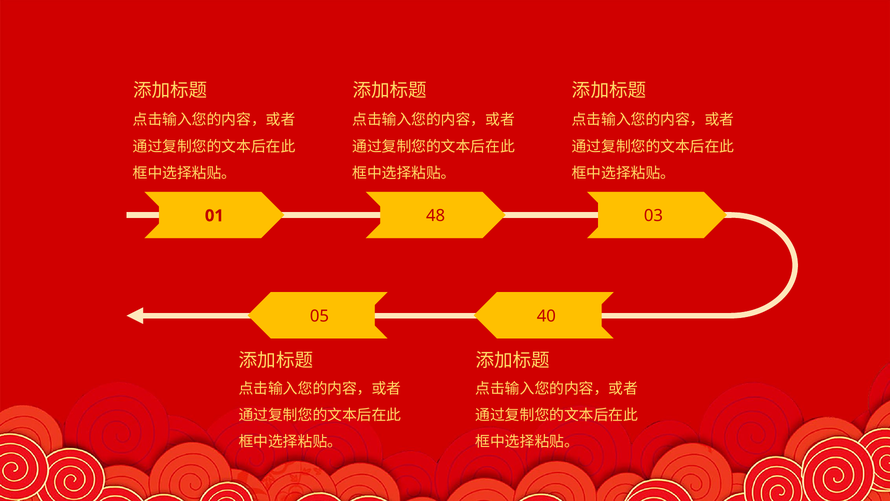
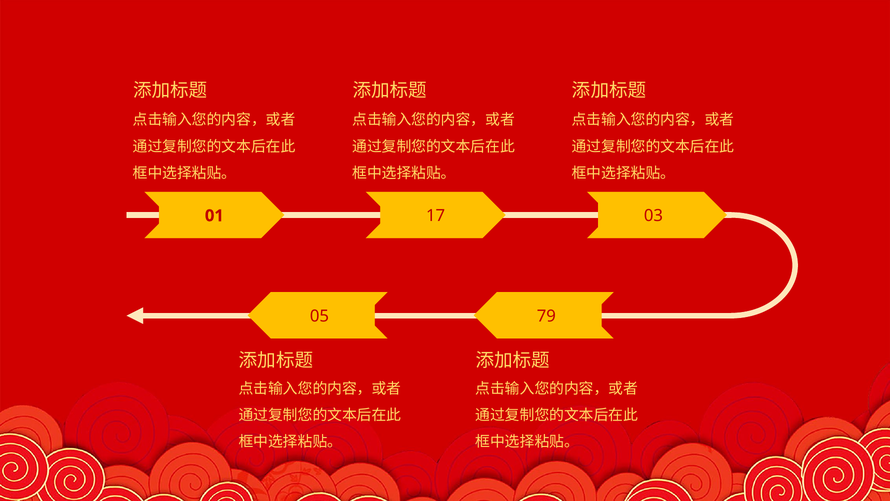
48: 48 -> 17
40: 40 -> 79
